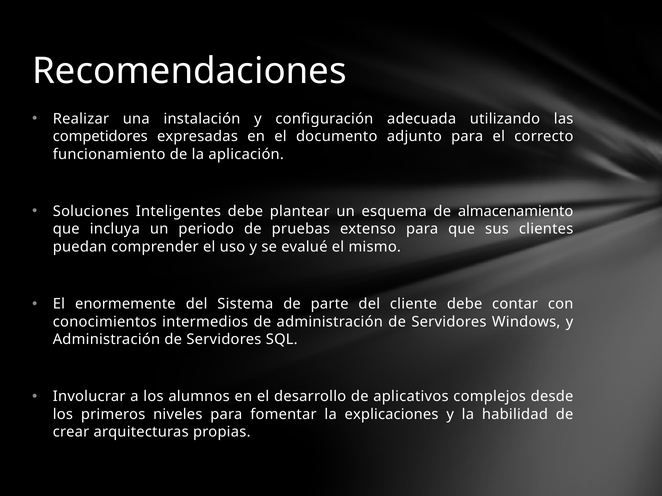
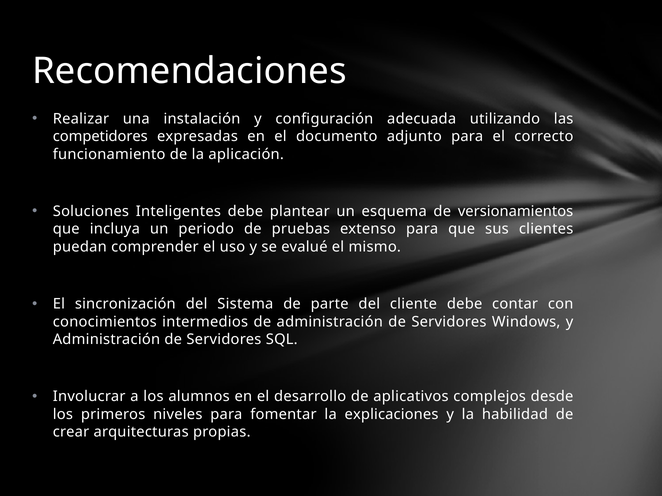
almacenamiento: almacenamiento -> versionamientos
enormemente: enormemente -> sincronización
